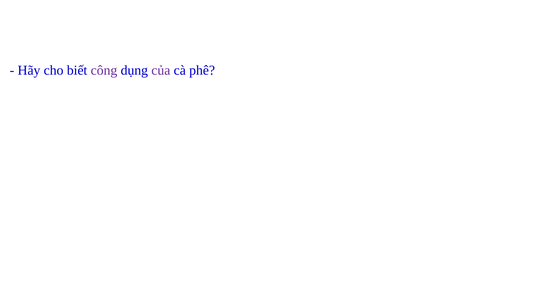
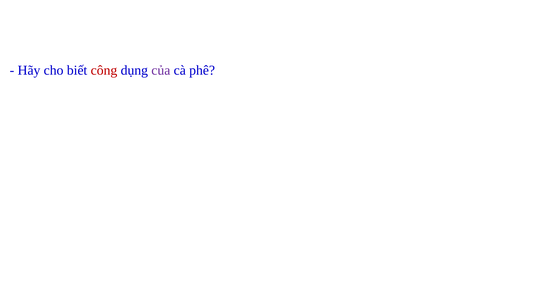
công colour: purple -> red
